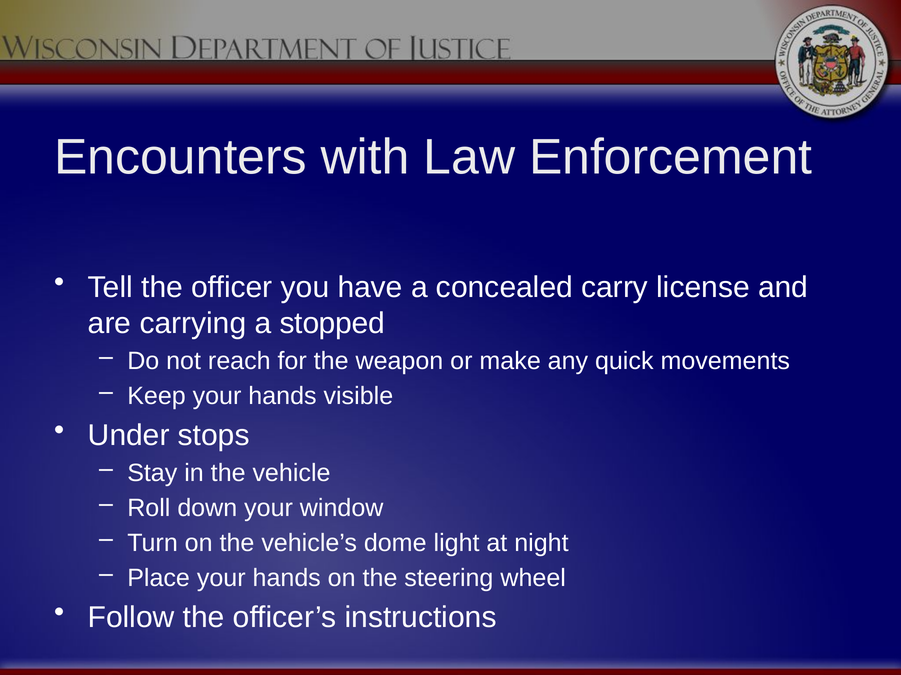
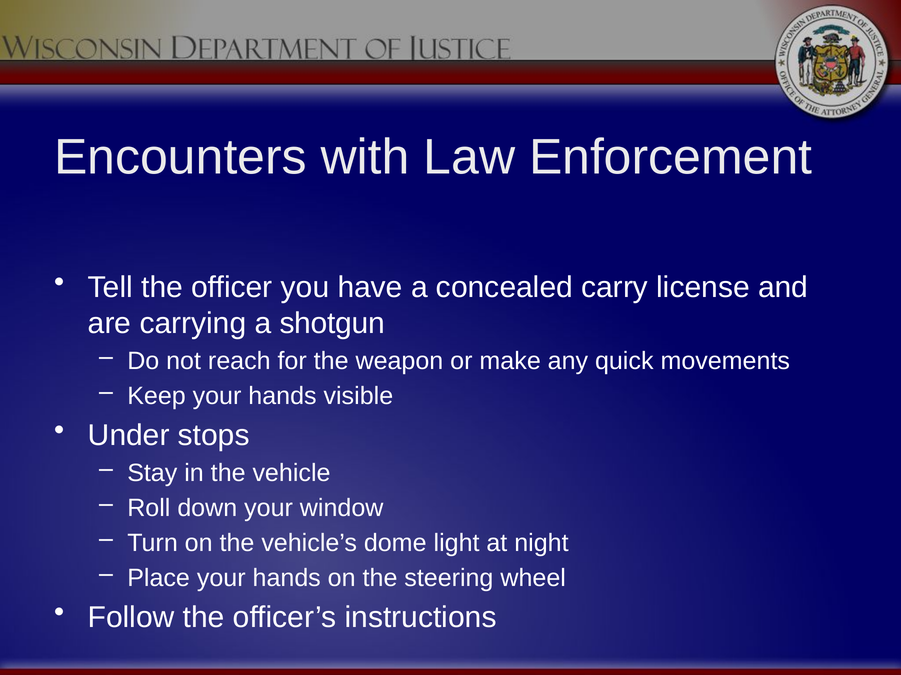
stopped: stopped -> shotgun
